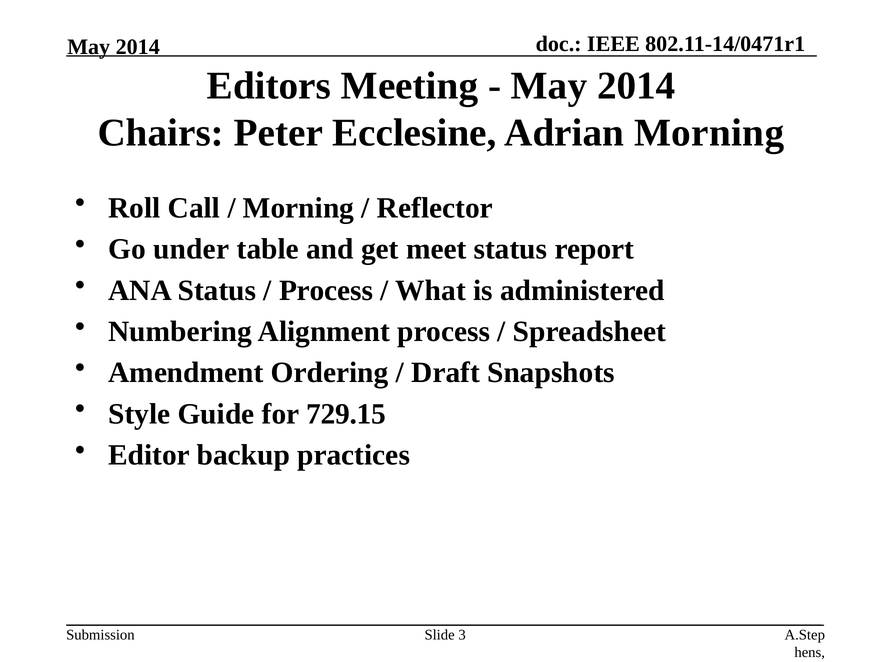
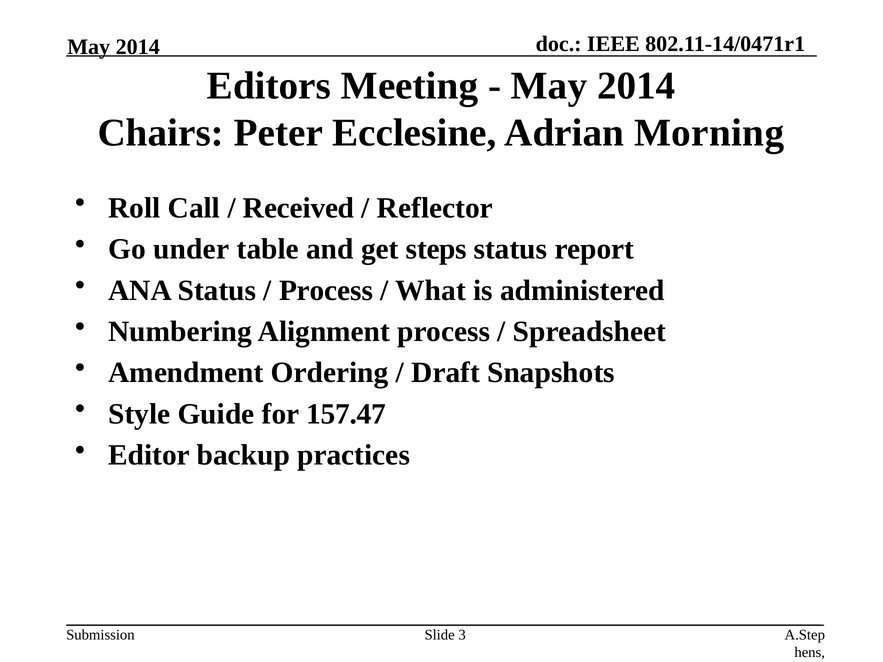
Morning at (299, 208): Morning -> Received
meet: meet -> steps
729.15: 729.15 -> 157.47
